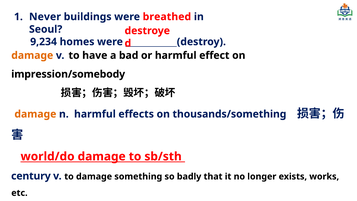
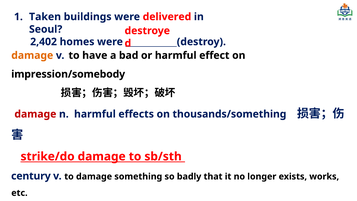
Never: Never -> Taken
breathed: breathed -> delivered
9,234: 9,234 -> 2,402
damage at (35, 114) colour: orange -> red
world/do: world/do -> strike/do
